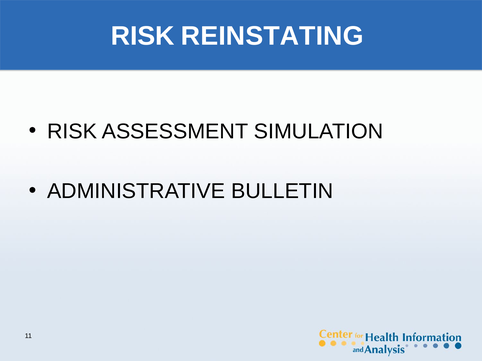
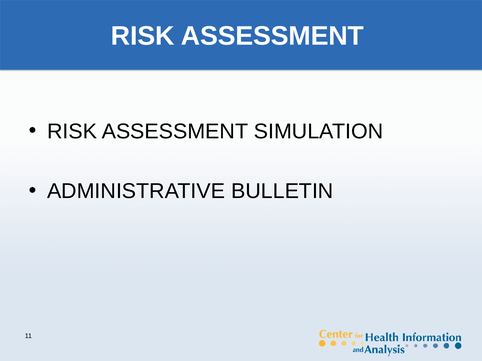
REINSTATING at (272, 36): REINSTATING -> ASSESSMENT
